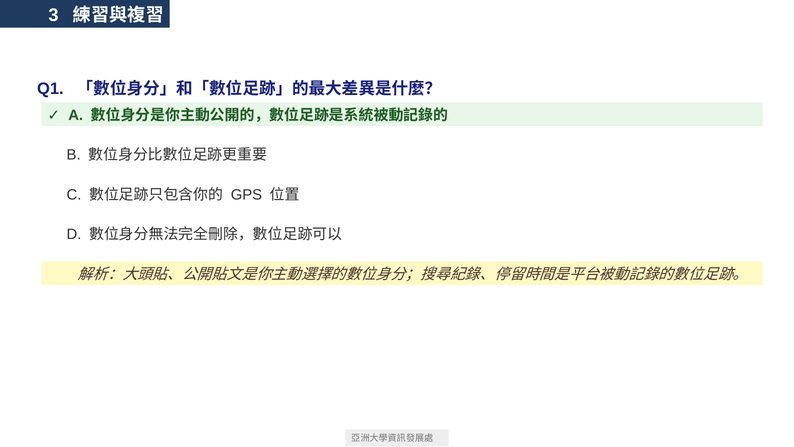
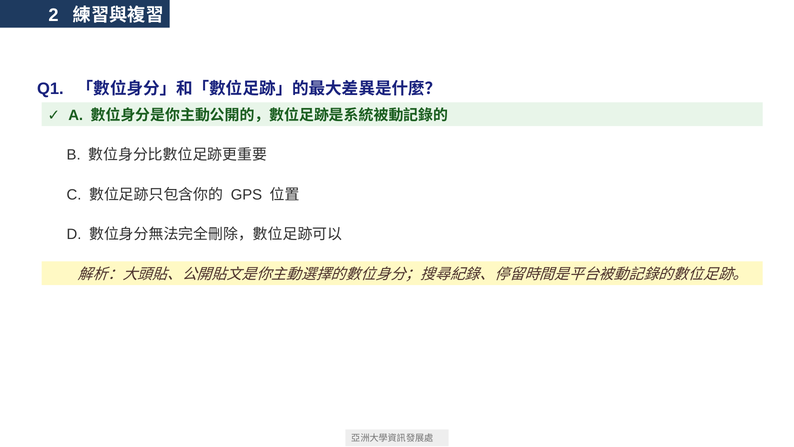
3: 3 -> 2
